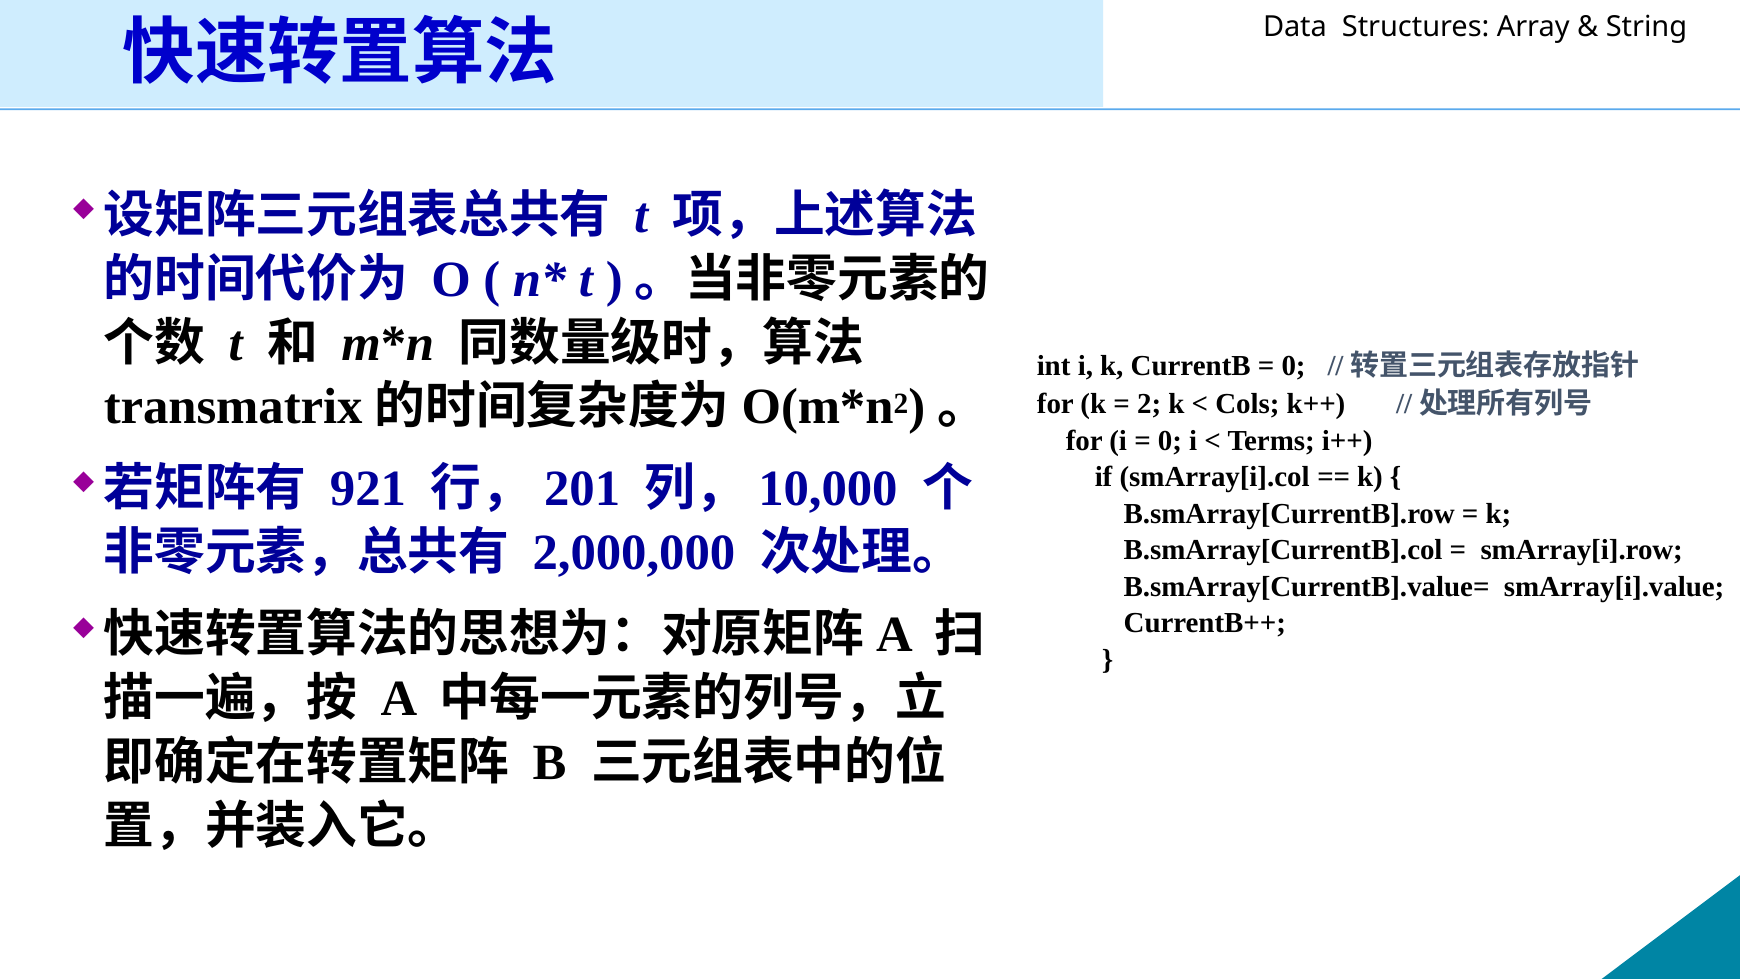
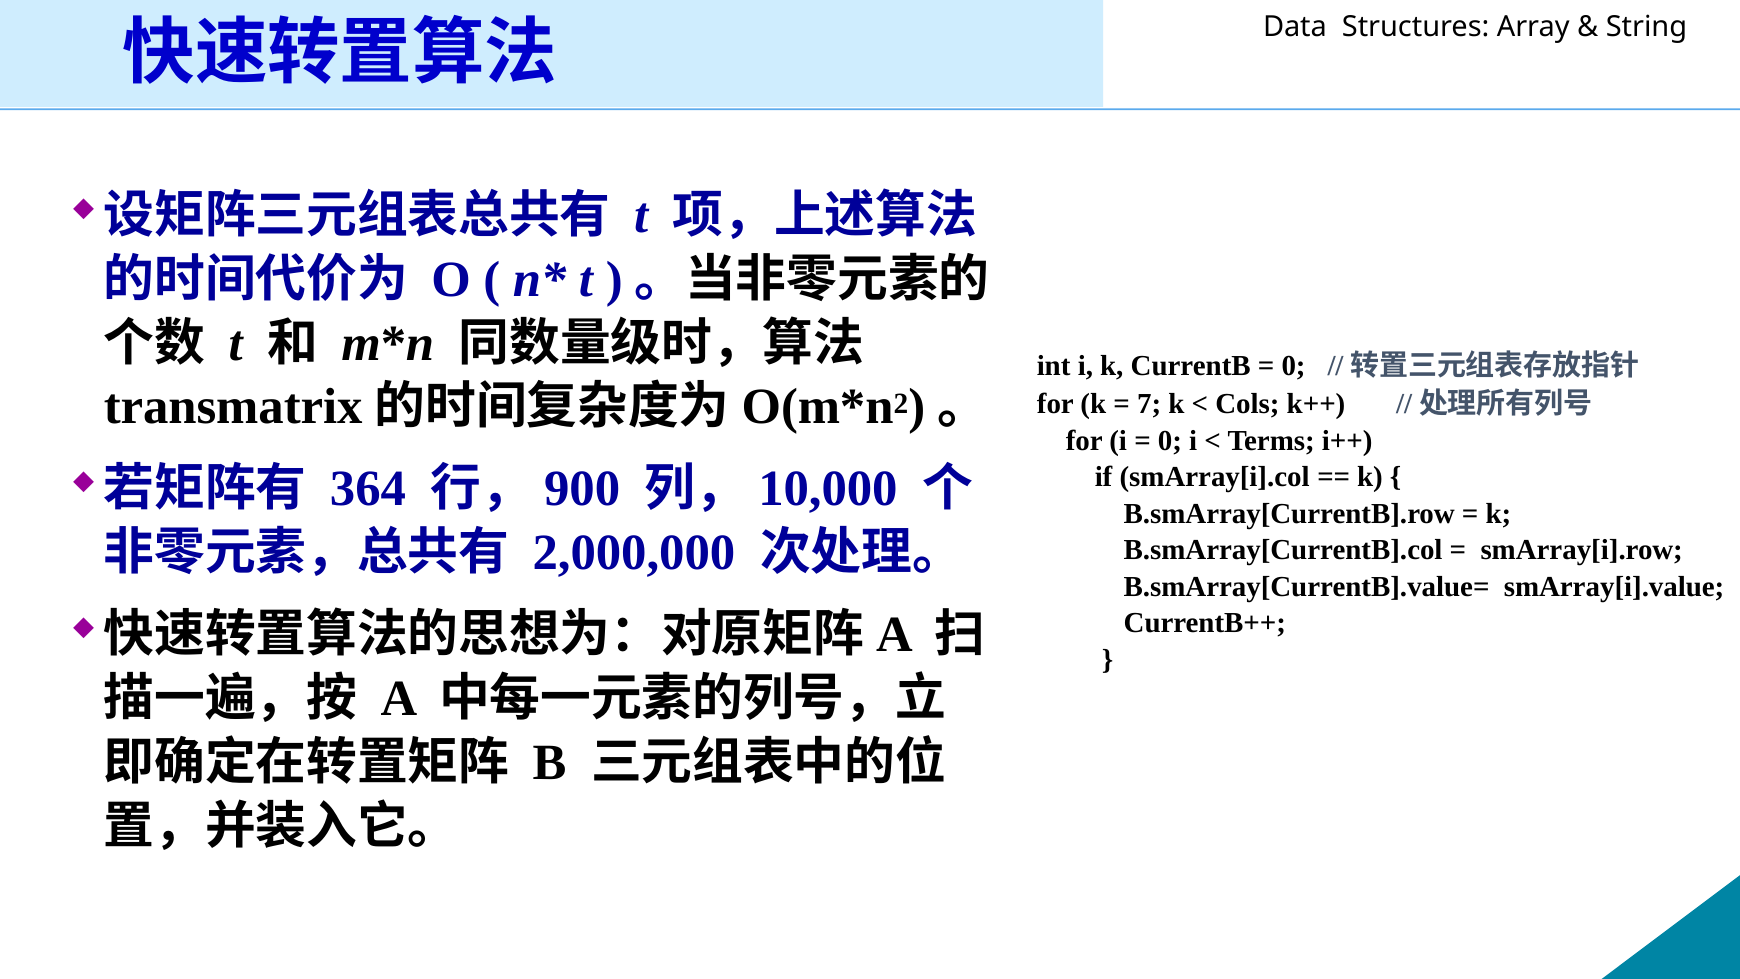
2 at (1149, 404): 2 -> 7
921: 921 -> 364
201: 201 -> 900
